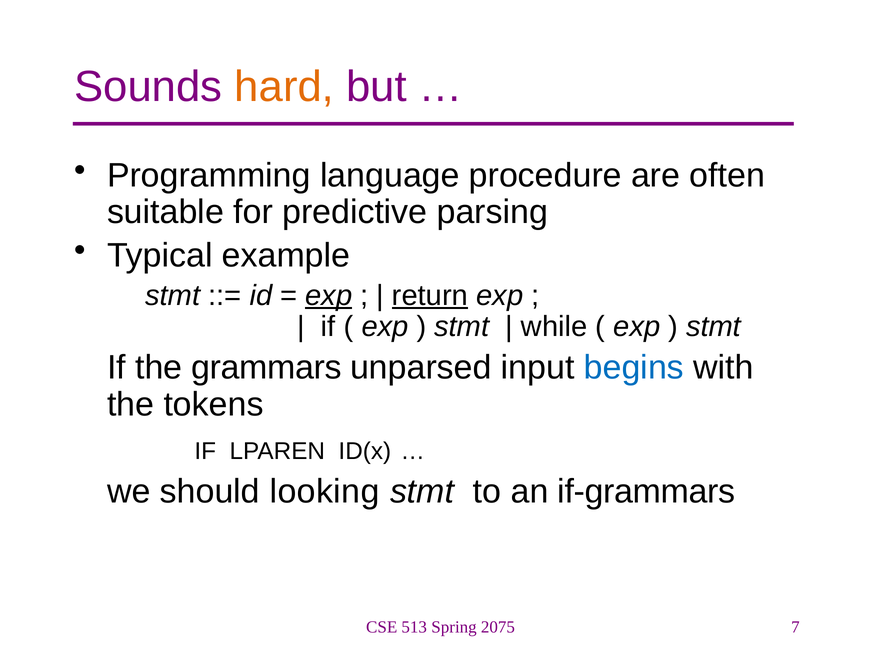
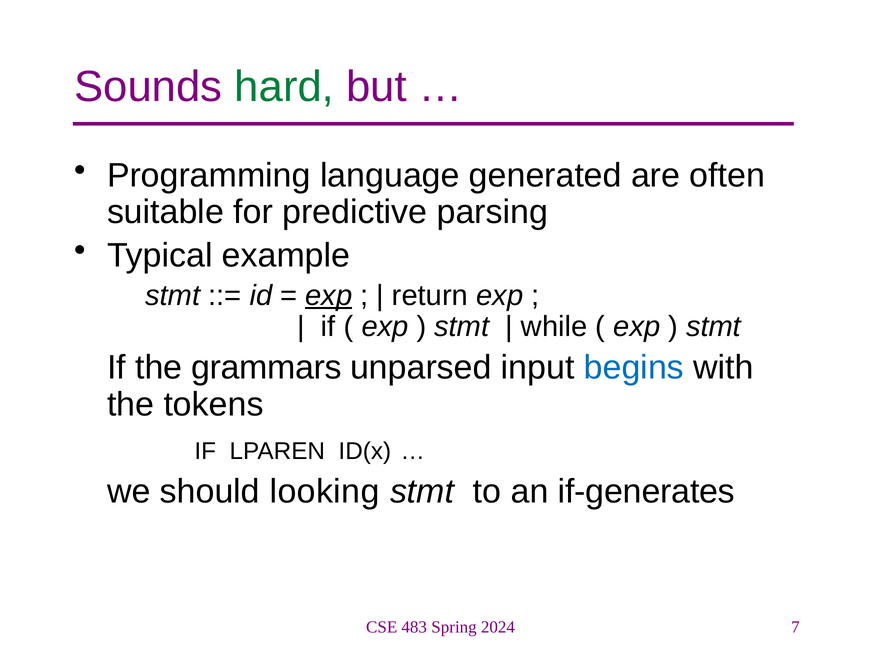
hard colour: orange -> green
procedure: procedure -> generated
return underline: present -> none
if-grammars: if-grammars -> if-generates
513: 513 -> 483
2075: 2075 -> 2024
